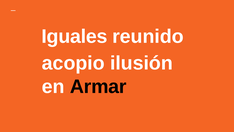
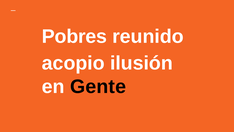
Iguales: Iguales -> Pobres
Armar: Armar -> Gente
